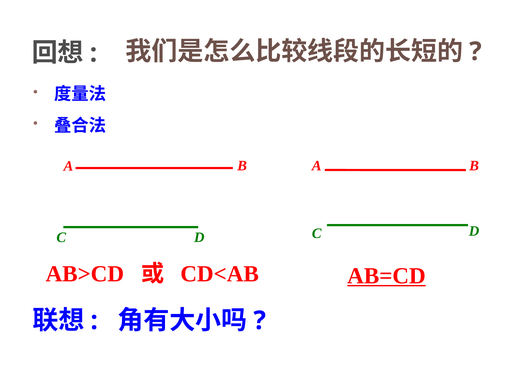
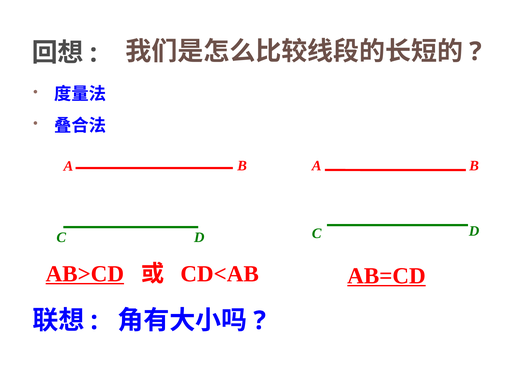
AB>CD underline: none -> present
